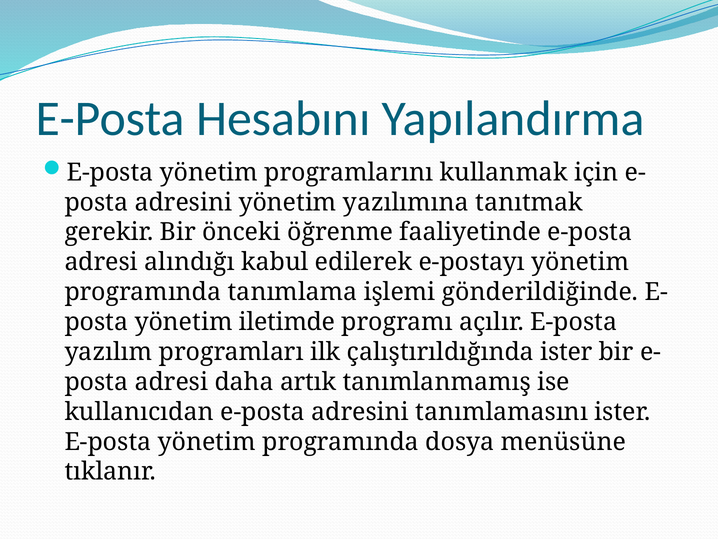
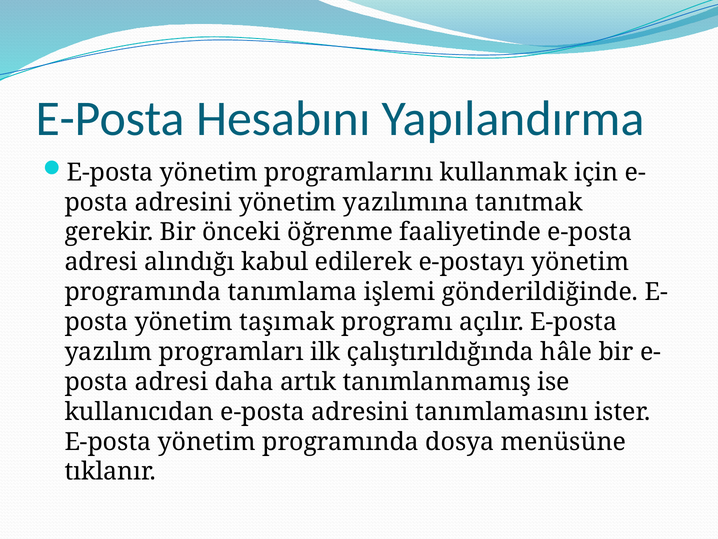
iletimde: iletimde -> taşımak
çalıştırıldığında ister: ister -> hâle
